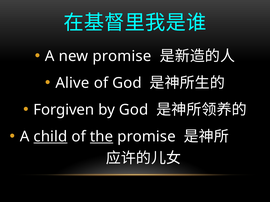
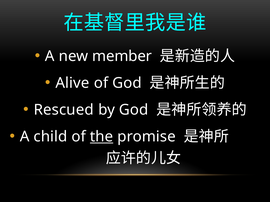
new promise: promise -> member
Forgiven: Forgiven -> Rescued
child underline: present -> none
